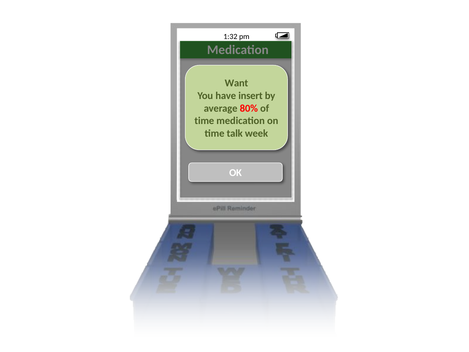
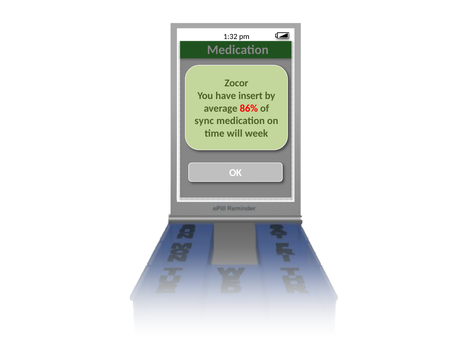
Want: Want -> Zocor
80%: 80% -> 86%
time at (204, 121): time -> sync
talk: talk -> will
